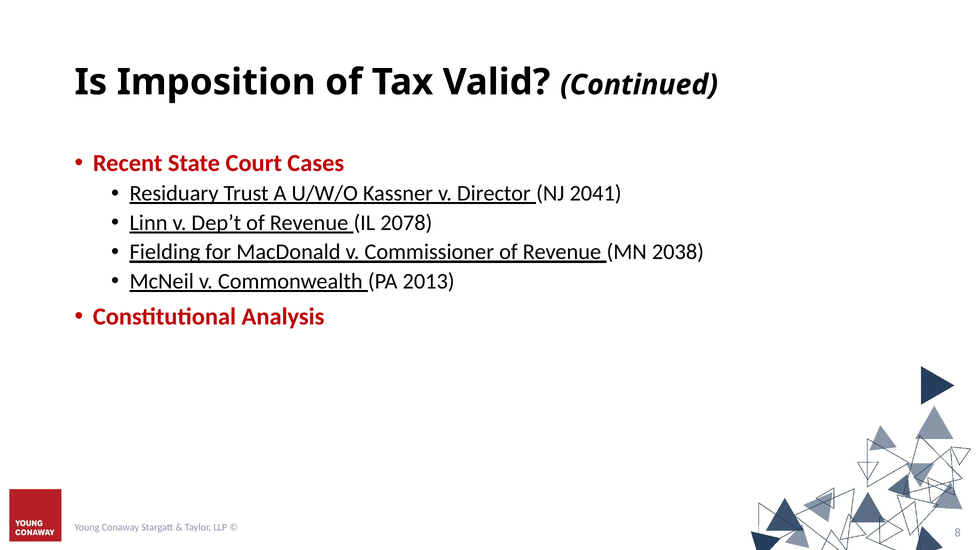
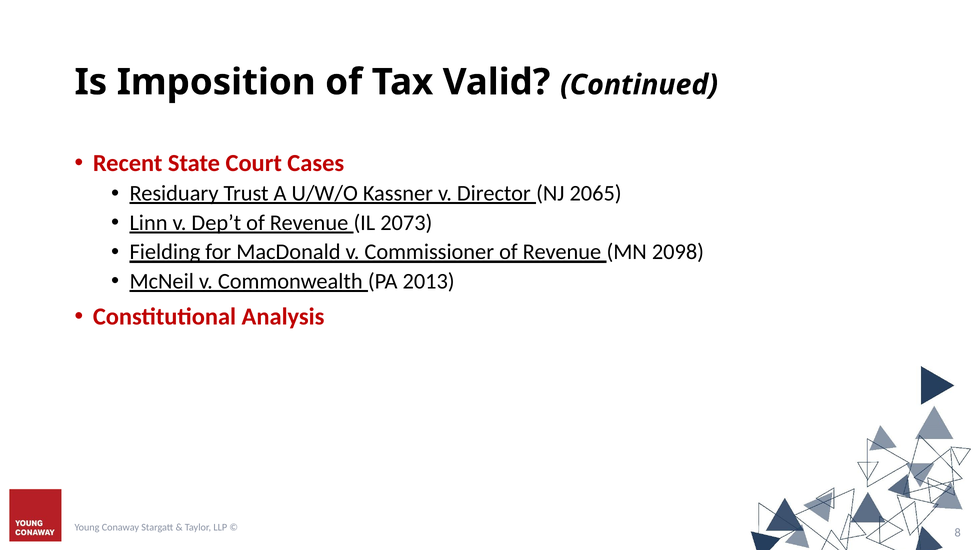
2041: 2041 -> 2065
2078: 2078 -> 2073
2038: 2038 -> 2098
